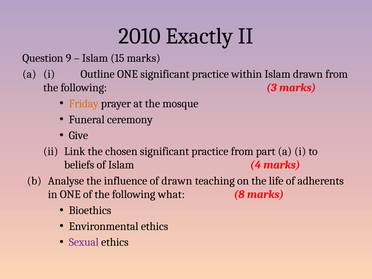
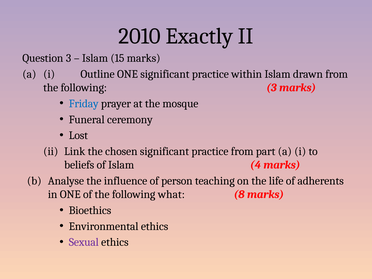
Question 9: 9 -> 3
Friday colour: orange -> blue
Give: Give -> Lost
of drawn: drawn -> person
